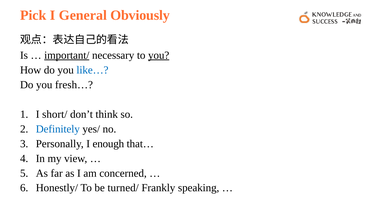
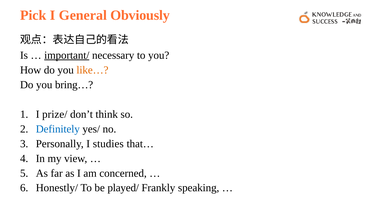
you at (159, 55) underline: present -> none
like… colour: blue -> orange
fresh…: fresh… -> bring…
short/: short/ -> prize/
enough: enough -> studies
turned/: turned/ -> played/
